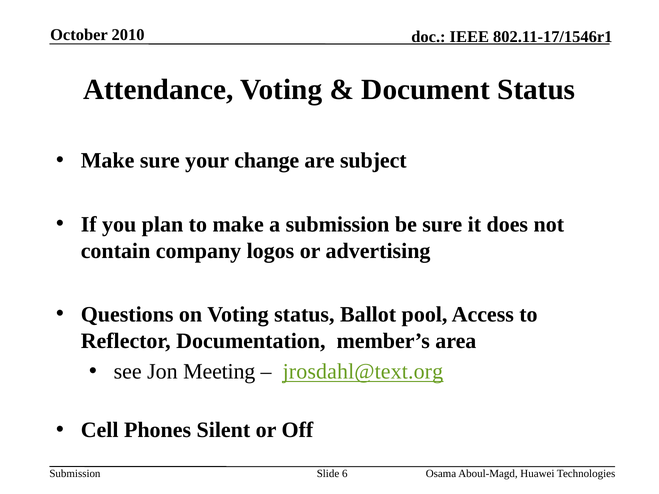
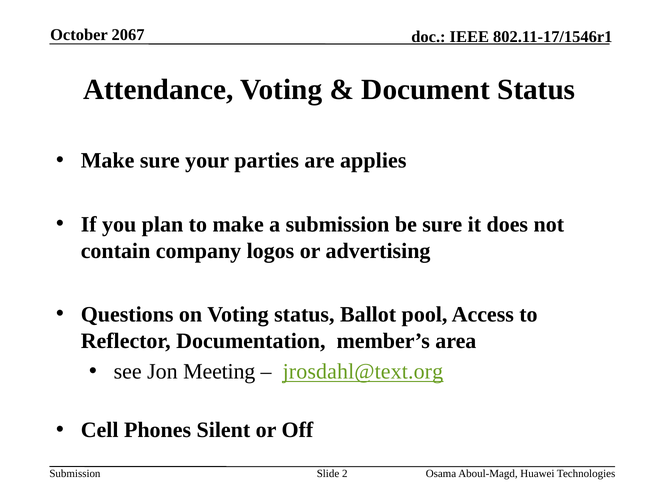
2010: 2010 -> 2067
change: change -> parties
subject: subject -> applies
6: 6 -> 2
